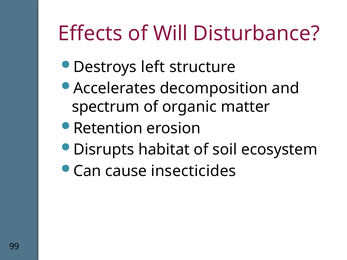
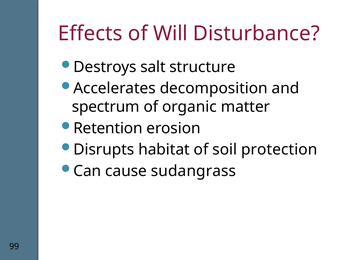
left: left -> salt
ecosystem: ecosystem -> protection
insecticides: insecticides -> sudangrass
